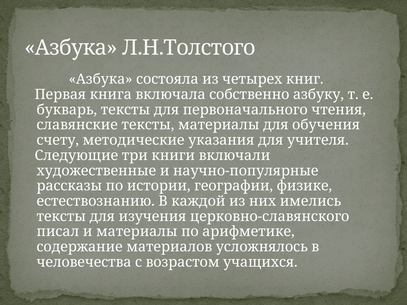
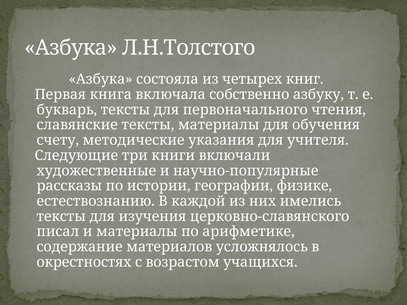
человечества: человечества -> окрестностях
